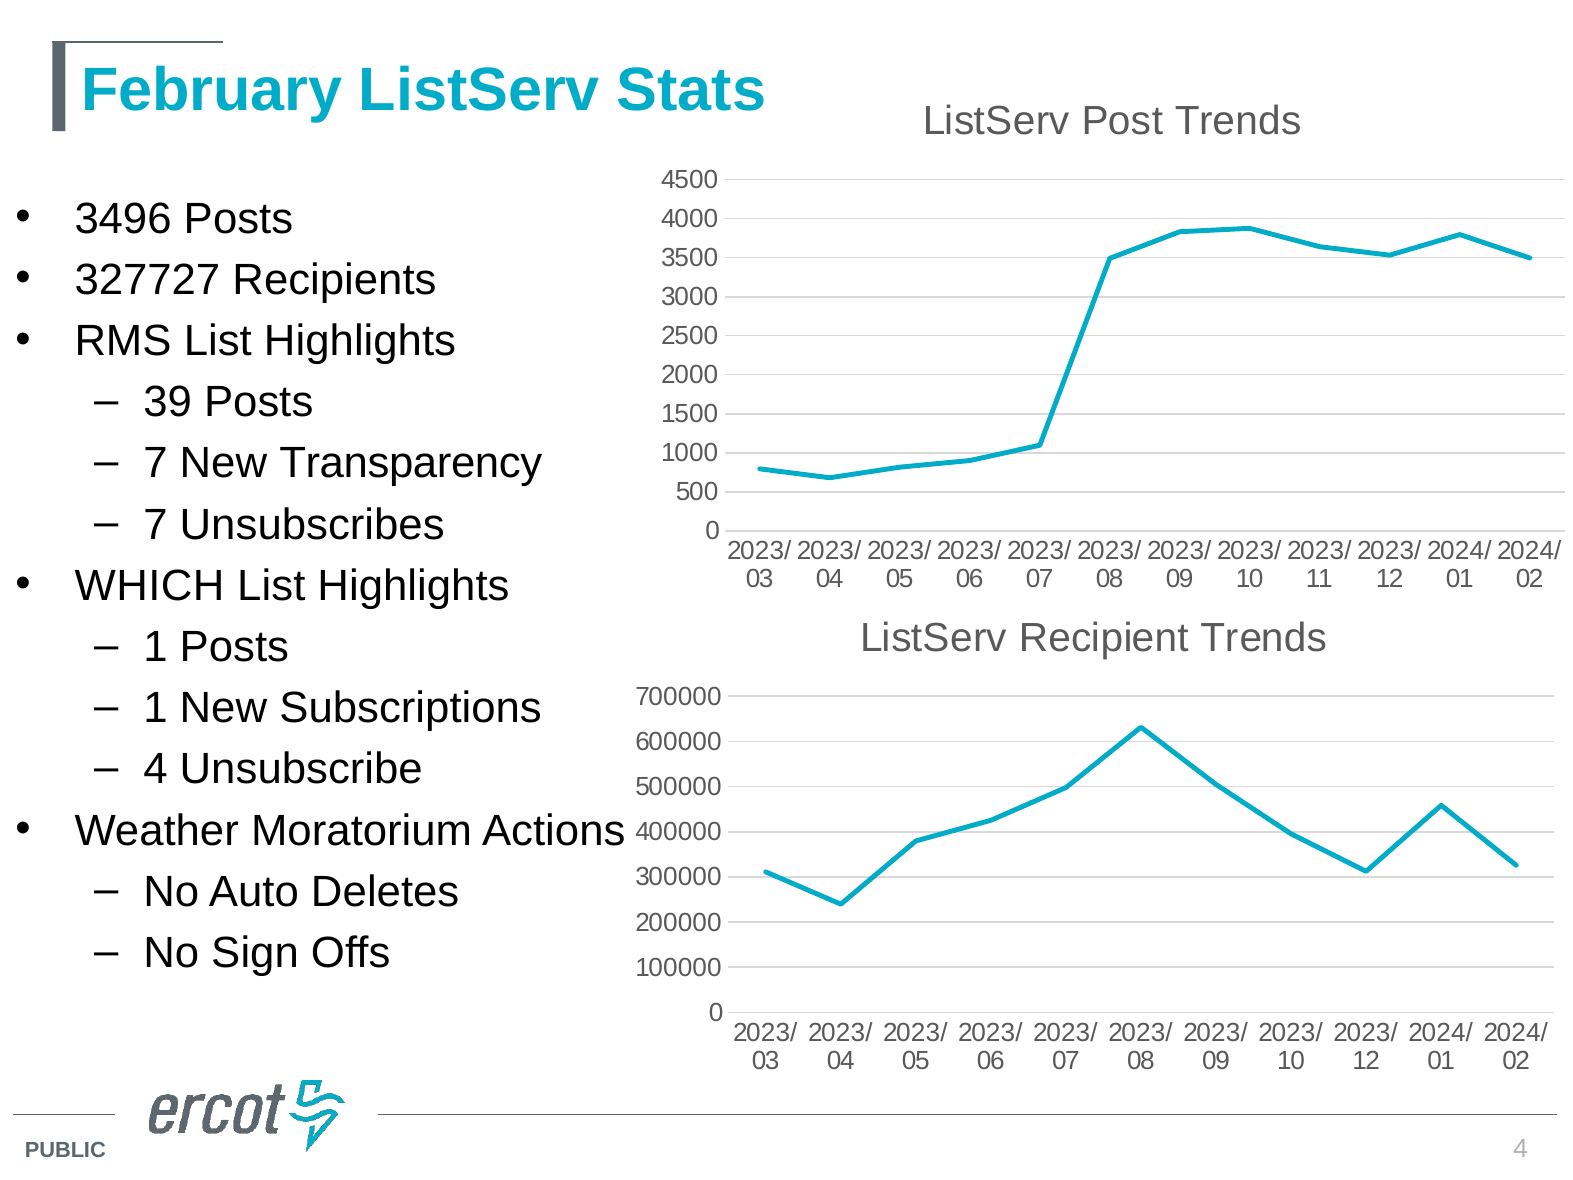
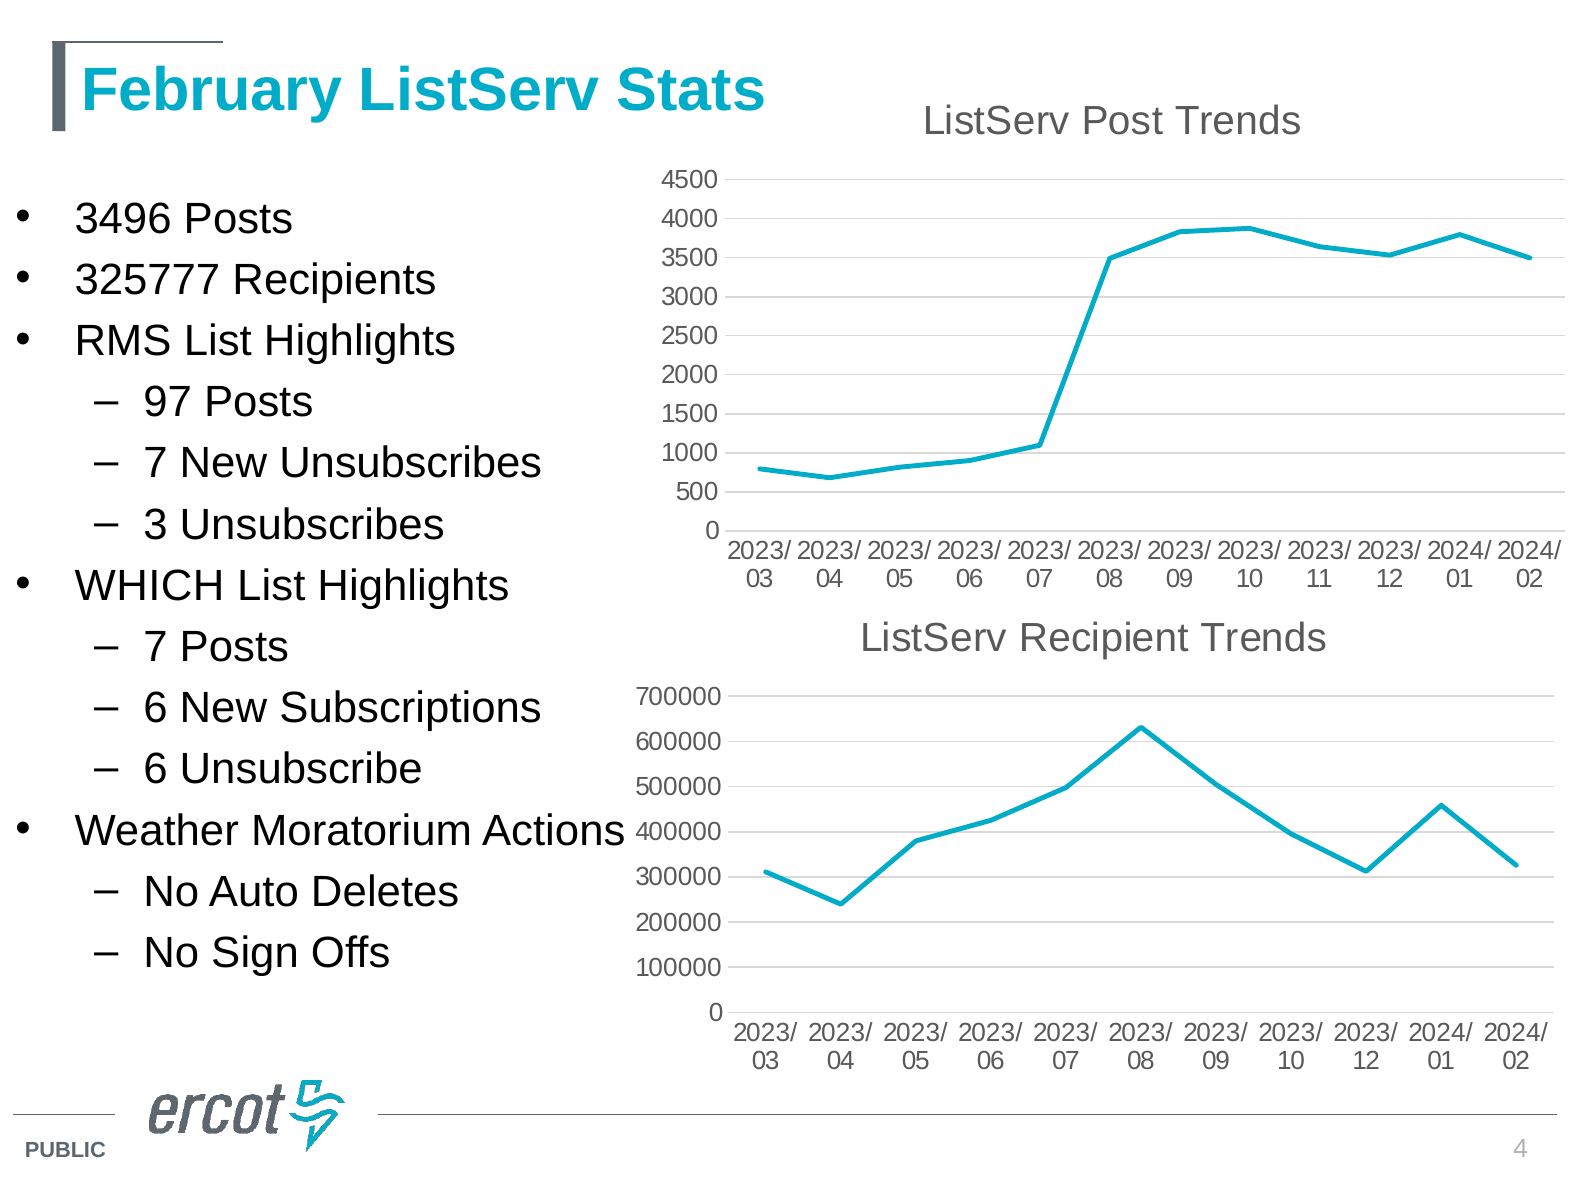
327727: 327727 -> 325777
39: 39 -> 97
New Transparency: Transparency -> Unsubscribes
7 at (155, 525): 7 -> 3
1 at (155, 647): 1 -> 7
1 at (155, 708): 1 -> 6
4 at (155, 769): 4 -> 6
